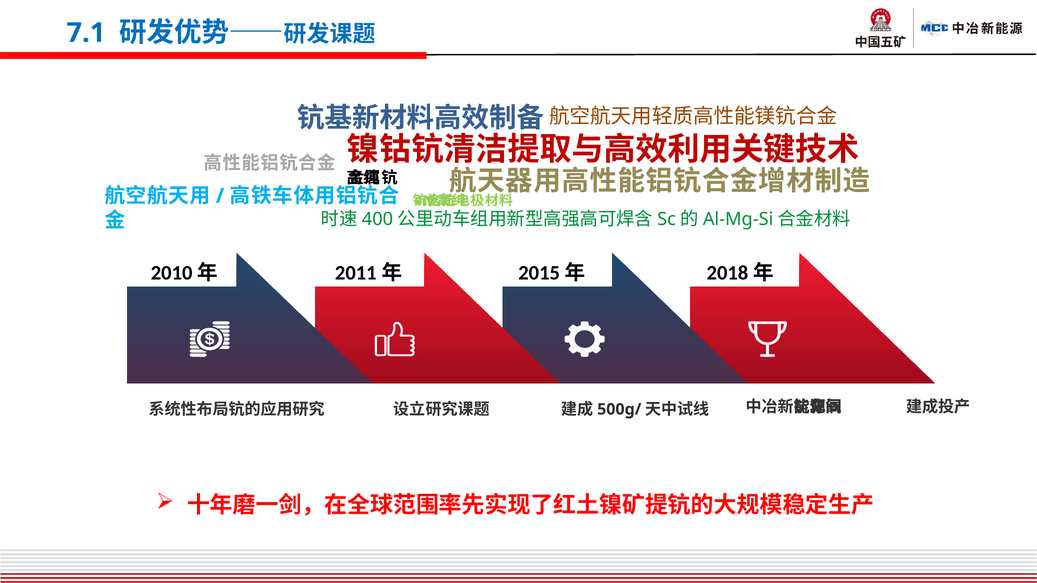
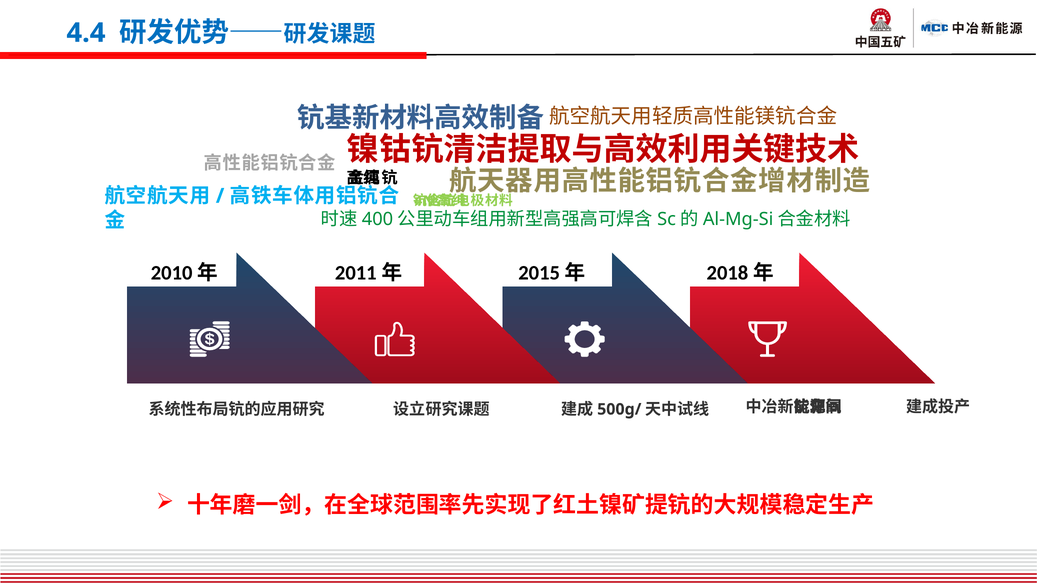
7.1: 7.1 -> 4.4
